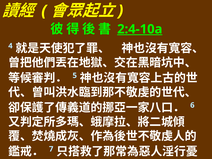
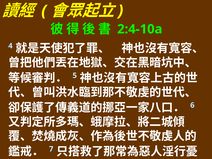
2:4-10a underline: present -> none
